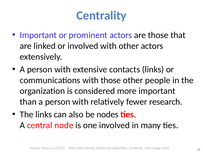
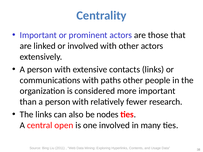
with those: those -> paths
node: node -> open
